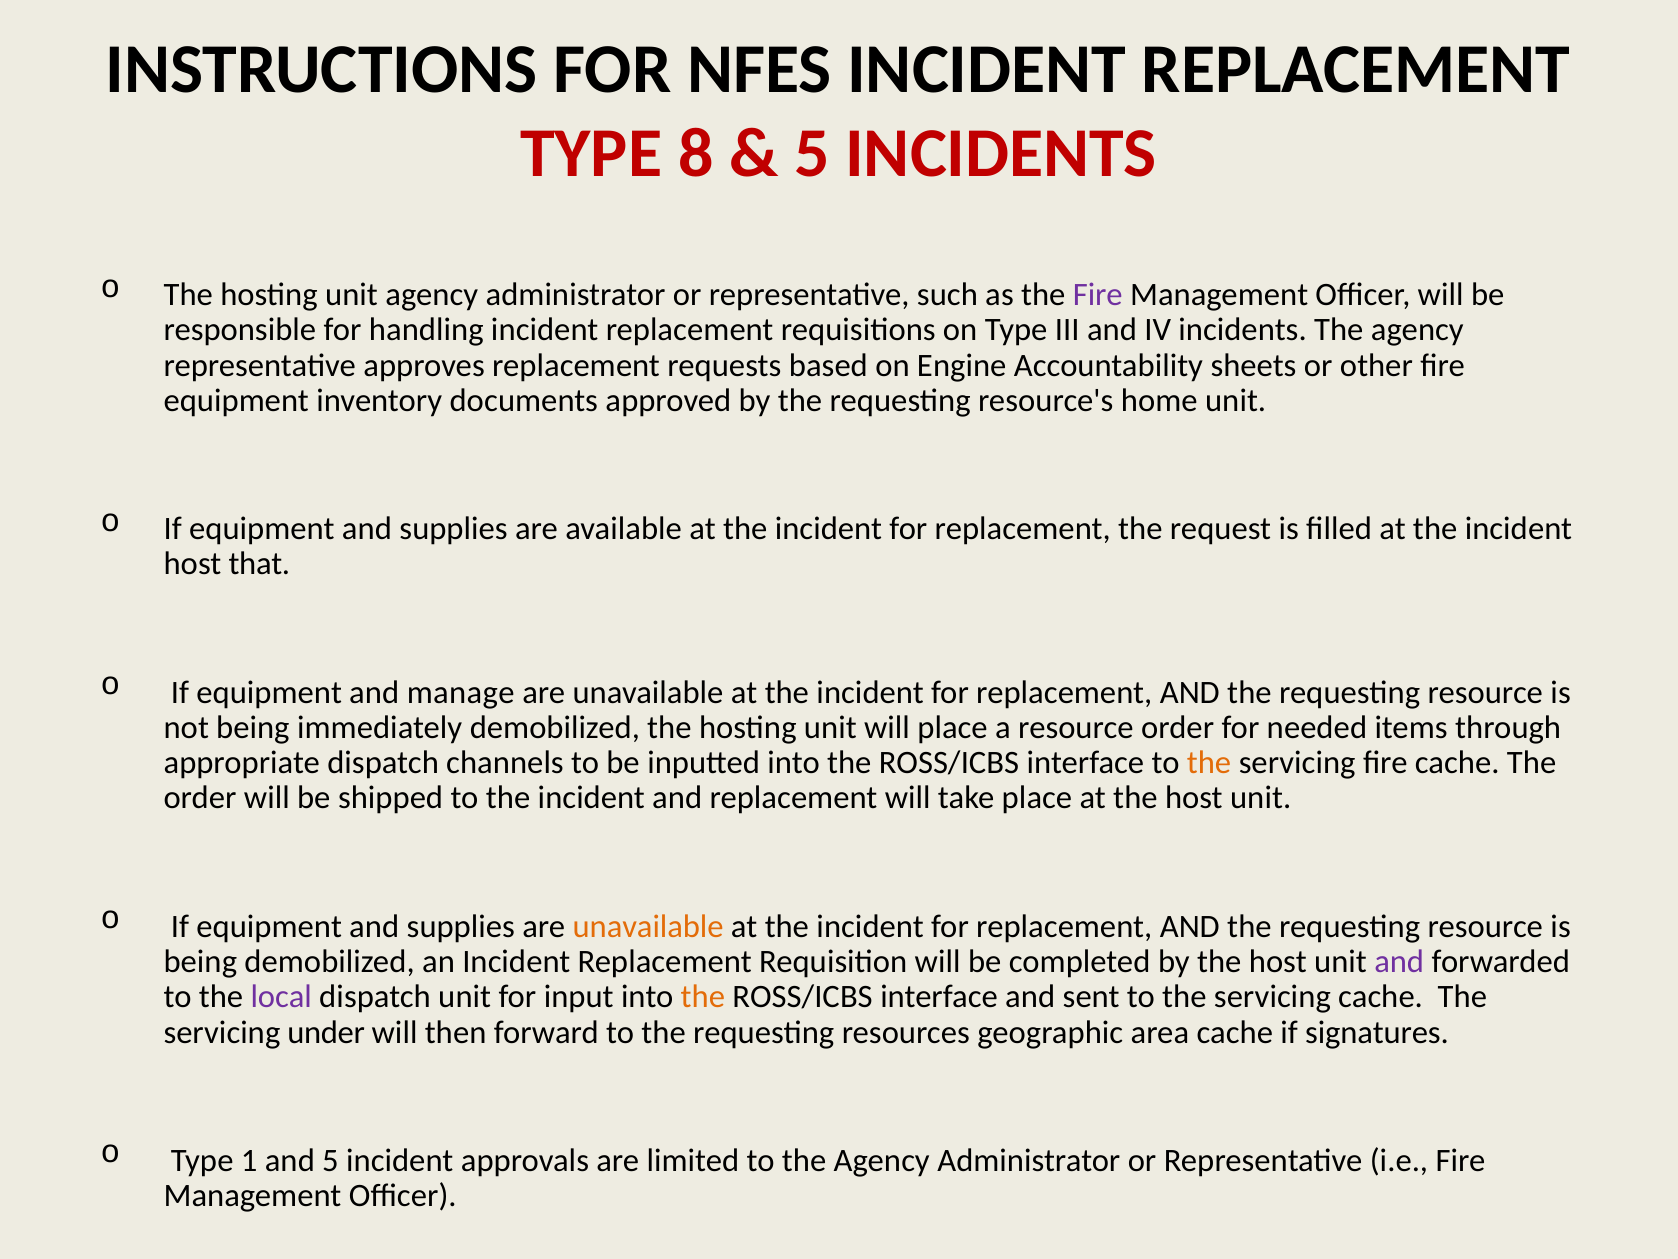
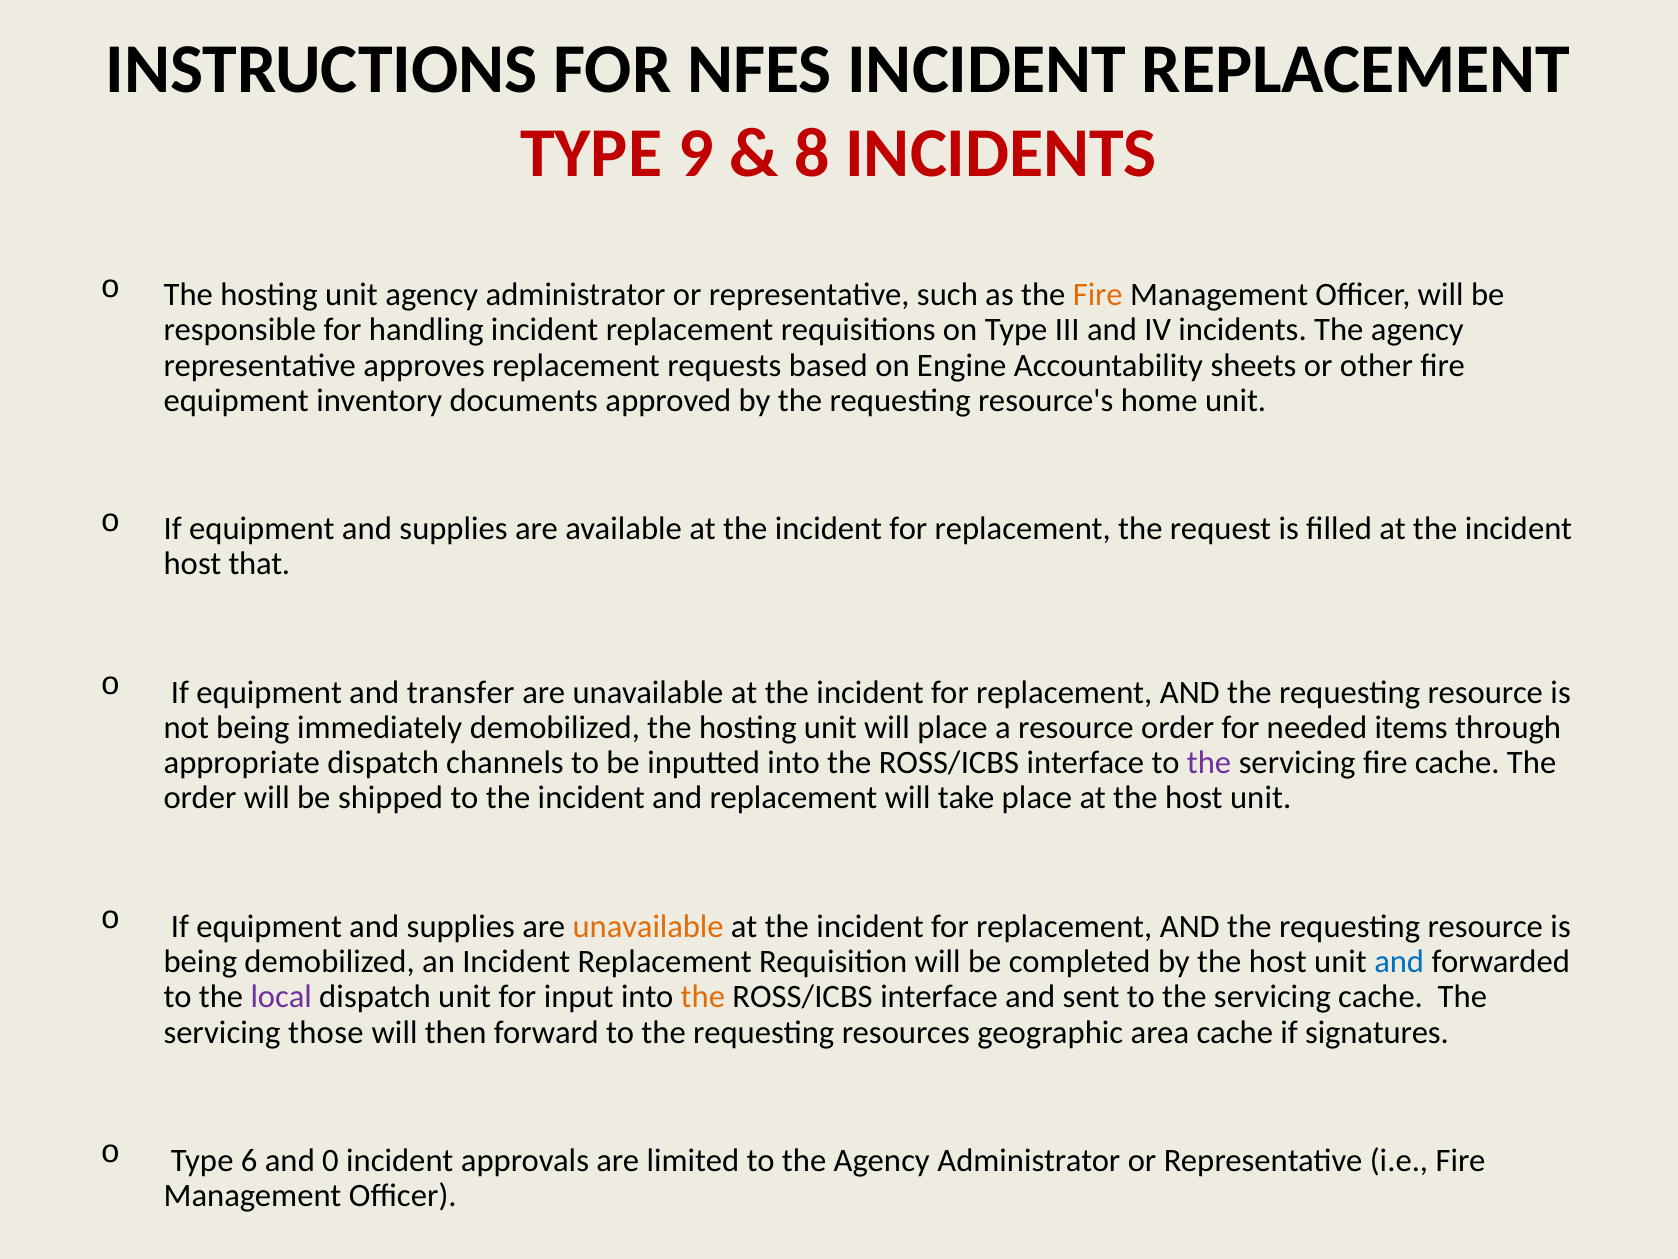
8: 8 -> 9
5 at (812, 153): 5 -> 8
Fire at (1098, 295) colour: purple -> orange
manage: manage -> transfer
the at (1209, 763) colour: orange -> purple
and at (1399, 961) colour: purple -> blue
under: under -> those
1: 1 -> 6
and 5: 5 -> 0
